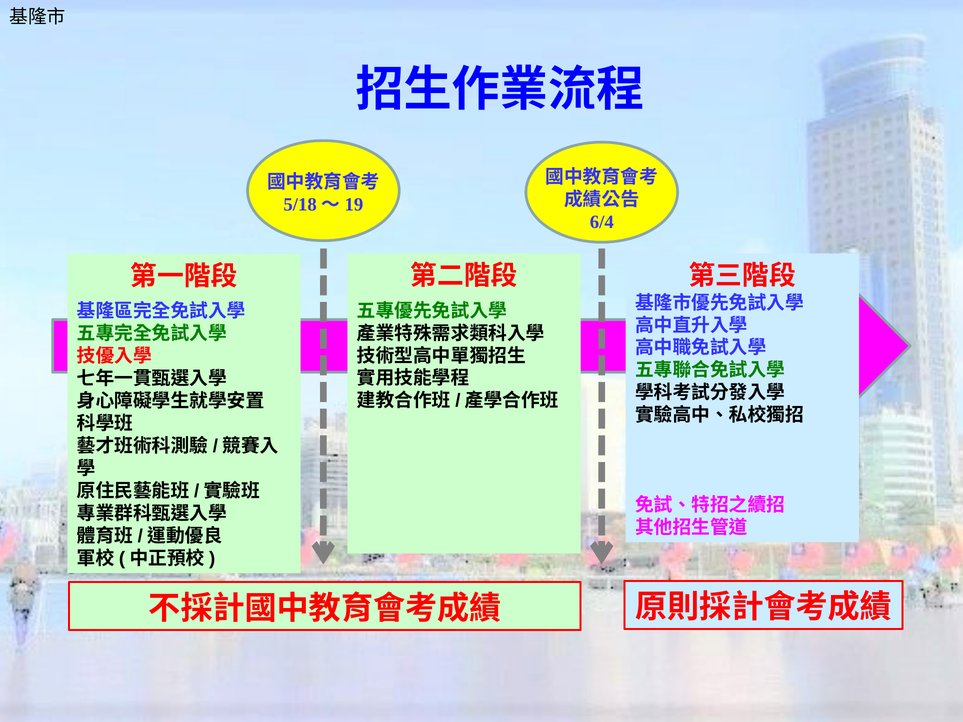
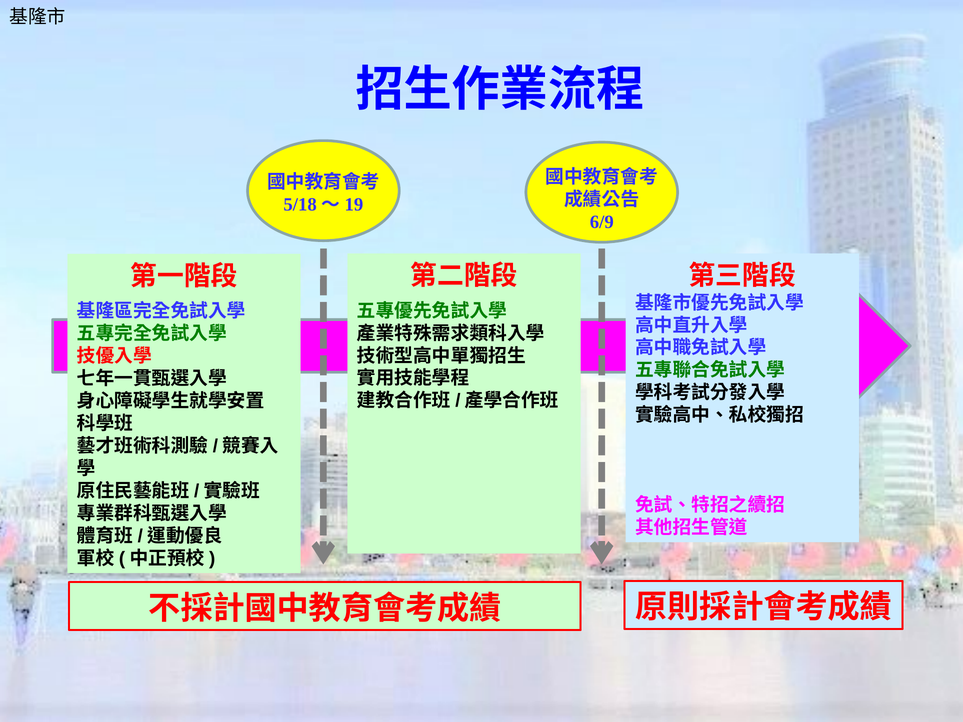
6/4: 6/4 -> 6/9
